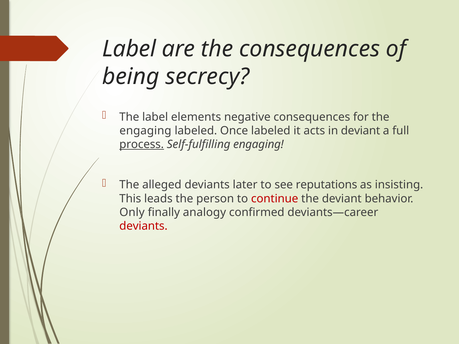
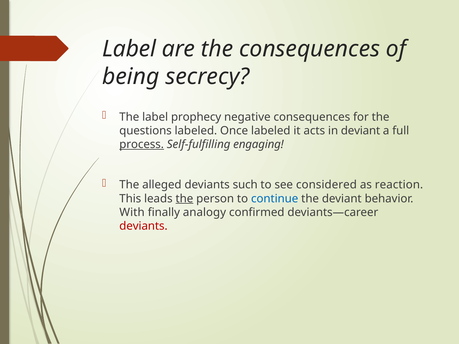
elements: elements -> prophecy
engaging at (145, 131): engaging -> questions
later: later -> such
reputations: reputations -> considered
insisting: insisting -> reaction
the at (184, 199) underline: none -> present
continue colour: red -> blue
Only: Only -> With
